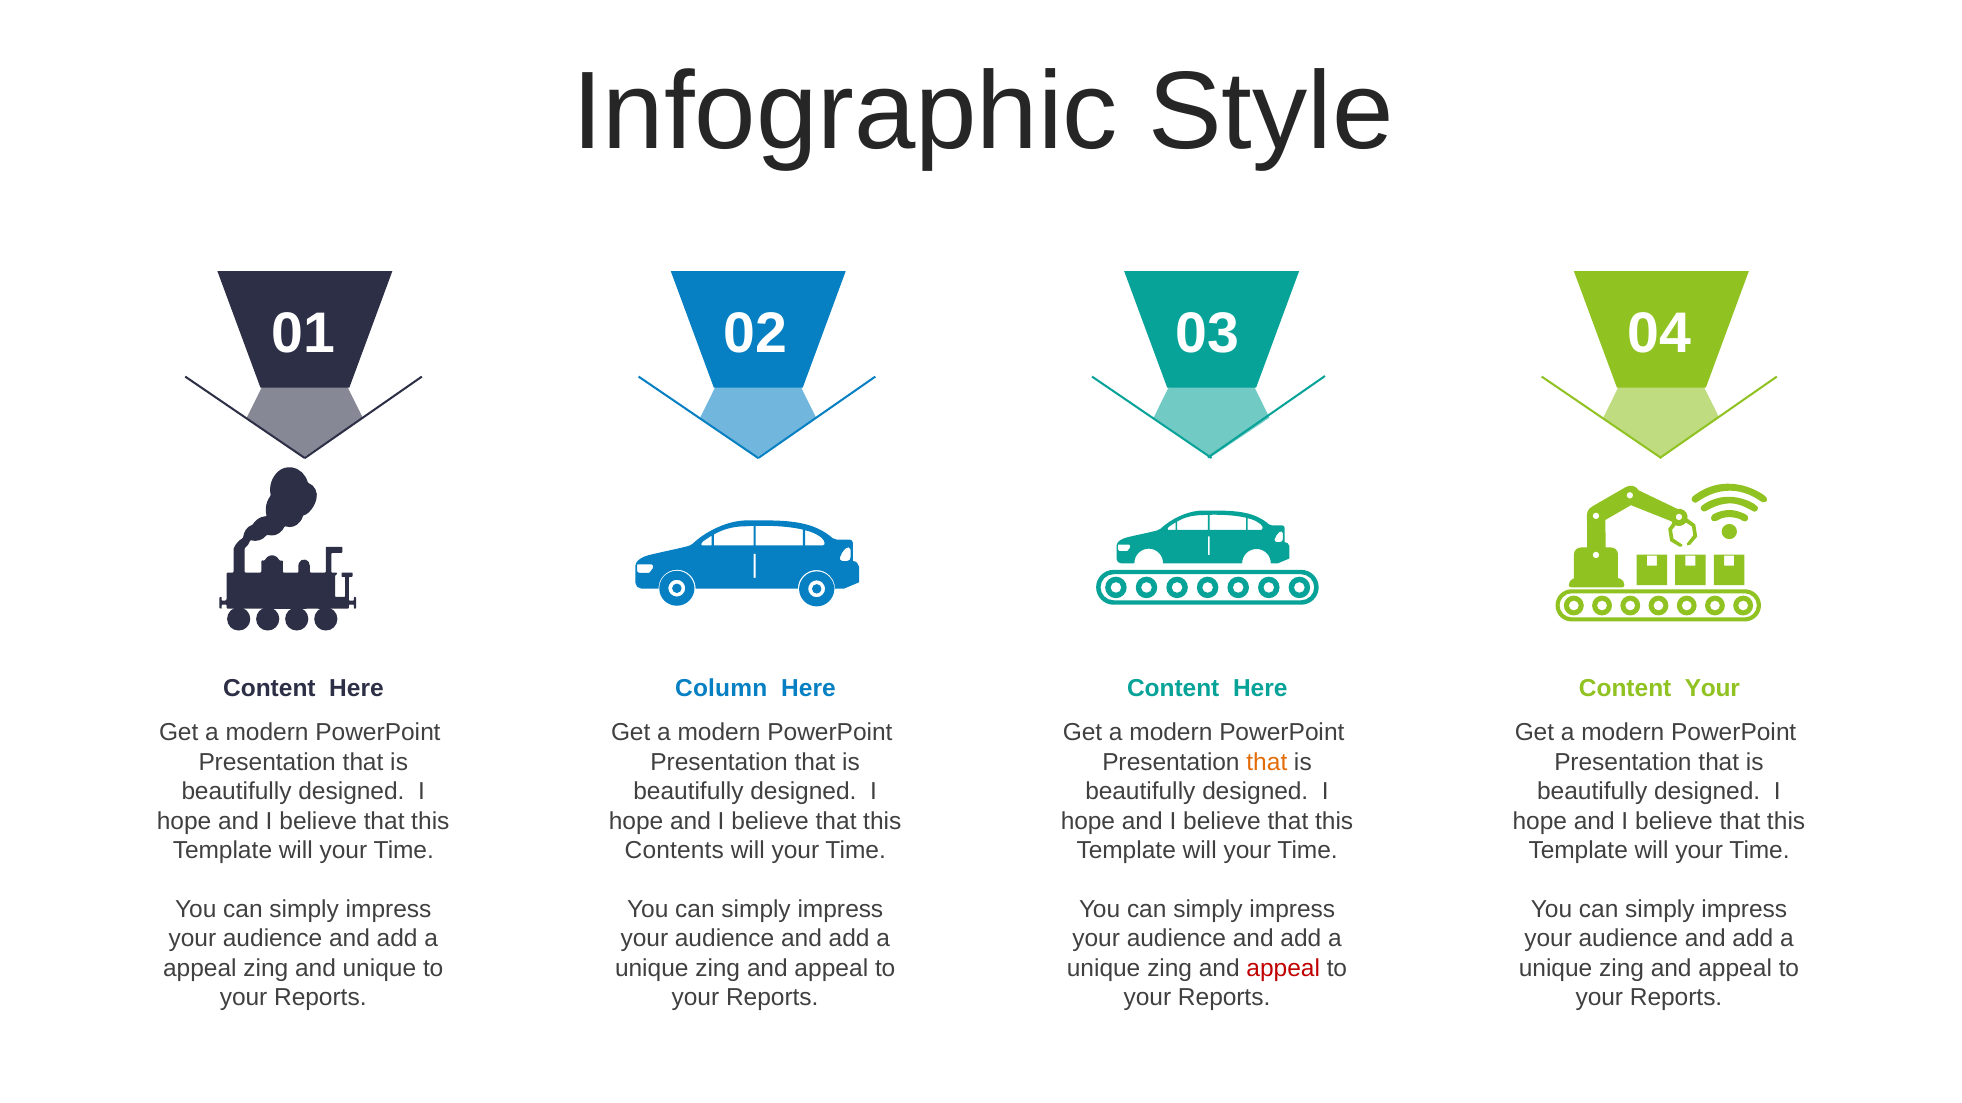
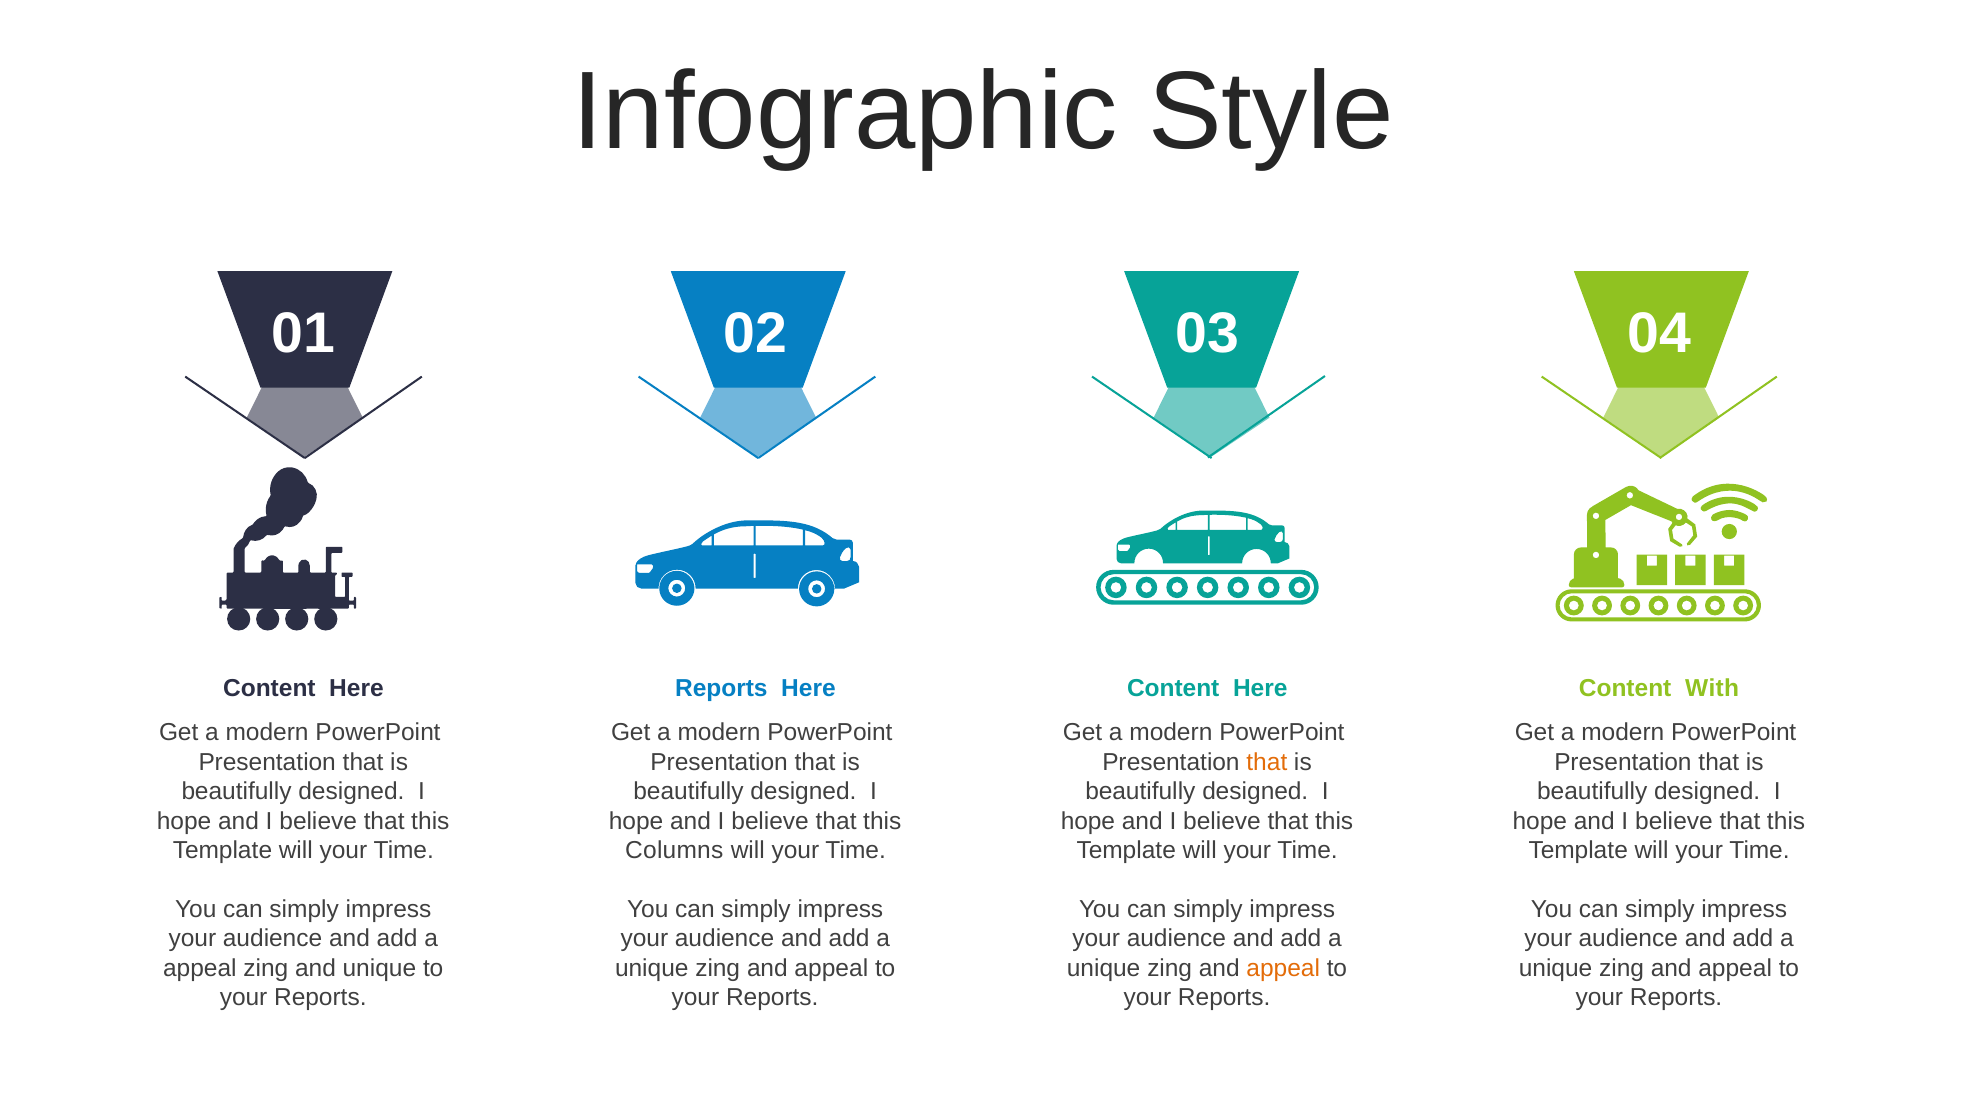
Column at (721, 689): Column -> Reports
Content Your: Your -> With
Contents: Contents -> Columns
appeal at (1283, 969) colour: red -> orange
